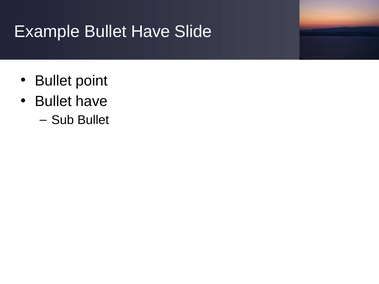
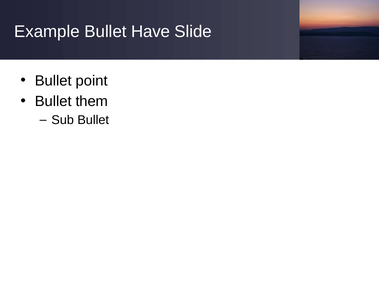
have at (92, 101): have -> them
